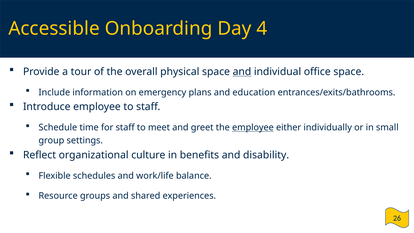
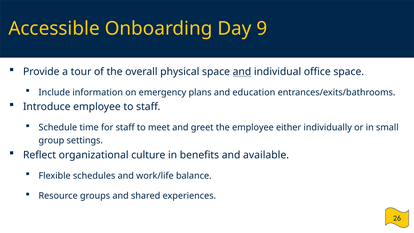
4: 4 -> 9
employee at (253, 127) underline: present -> none
disability: disability -> available
